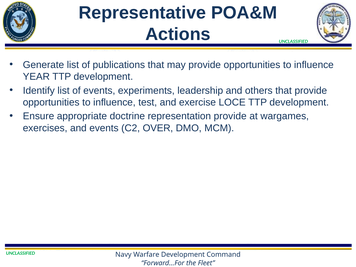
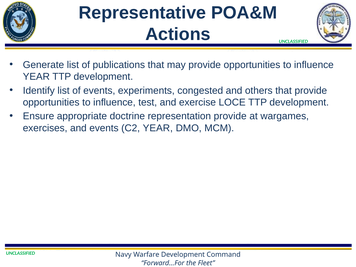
leadership: leadership -> congested
C2 OVER: OVER -> YEAR
